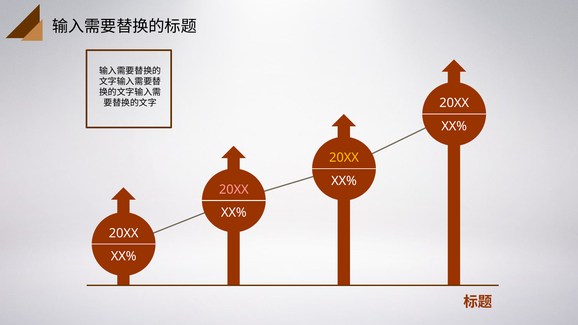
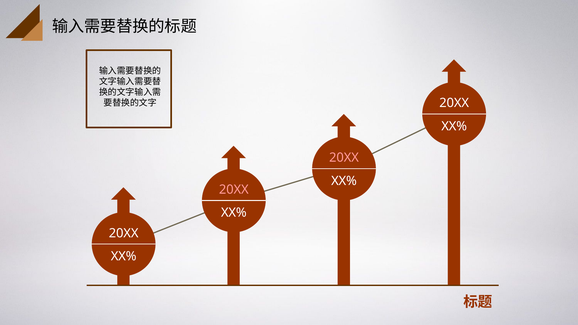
20XX at (344, 158) colour: yellow -> pink
